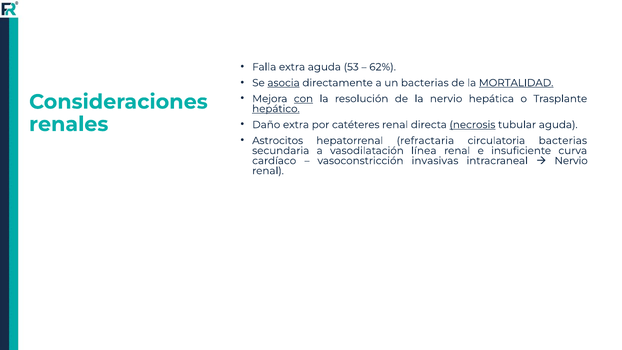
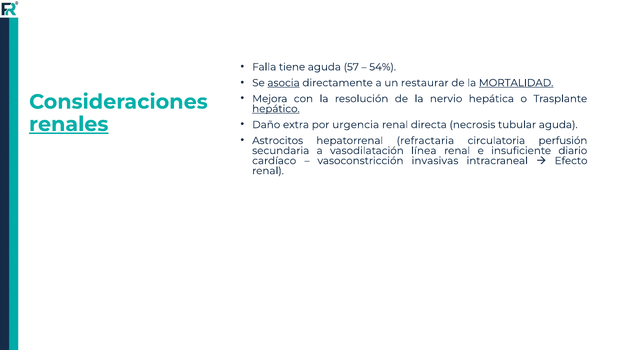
Falla extra: extra -> tiene
53: 53 -> 57
62%: 62% -> 54%
un bacterias: bacterias -> restaurar
con underline: present -> none
catéteres: catéteres -> urgencia
necrosis underline: present -> none
renales underline: none -> present
circulatoria bacterias: bacterias -> perfusión
curva: curva -> diario
Nervio at (571, 161): Nervio -> Efecto
